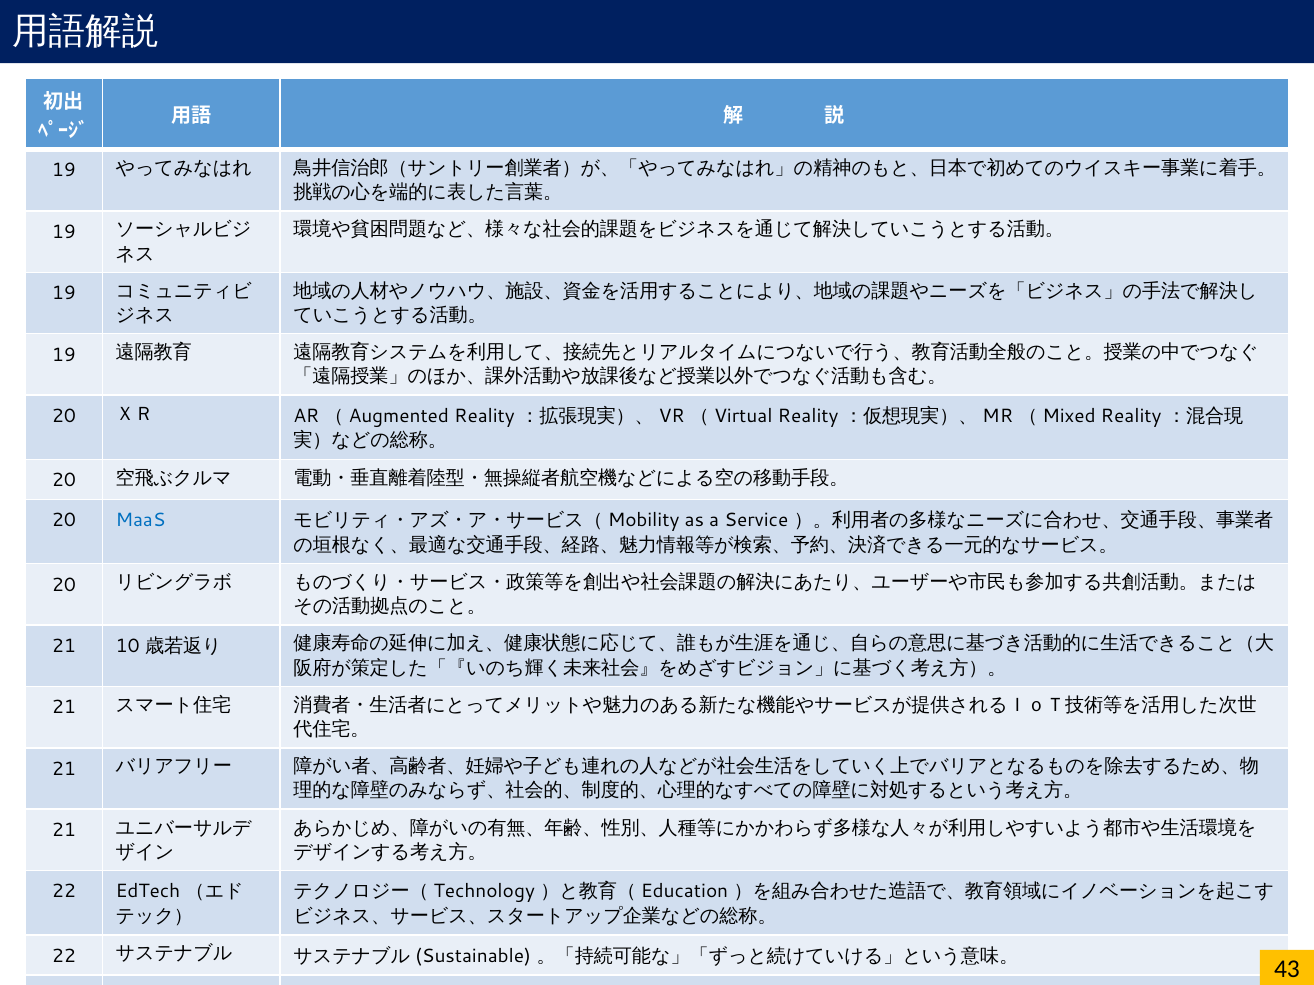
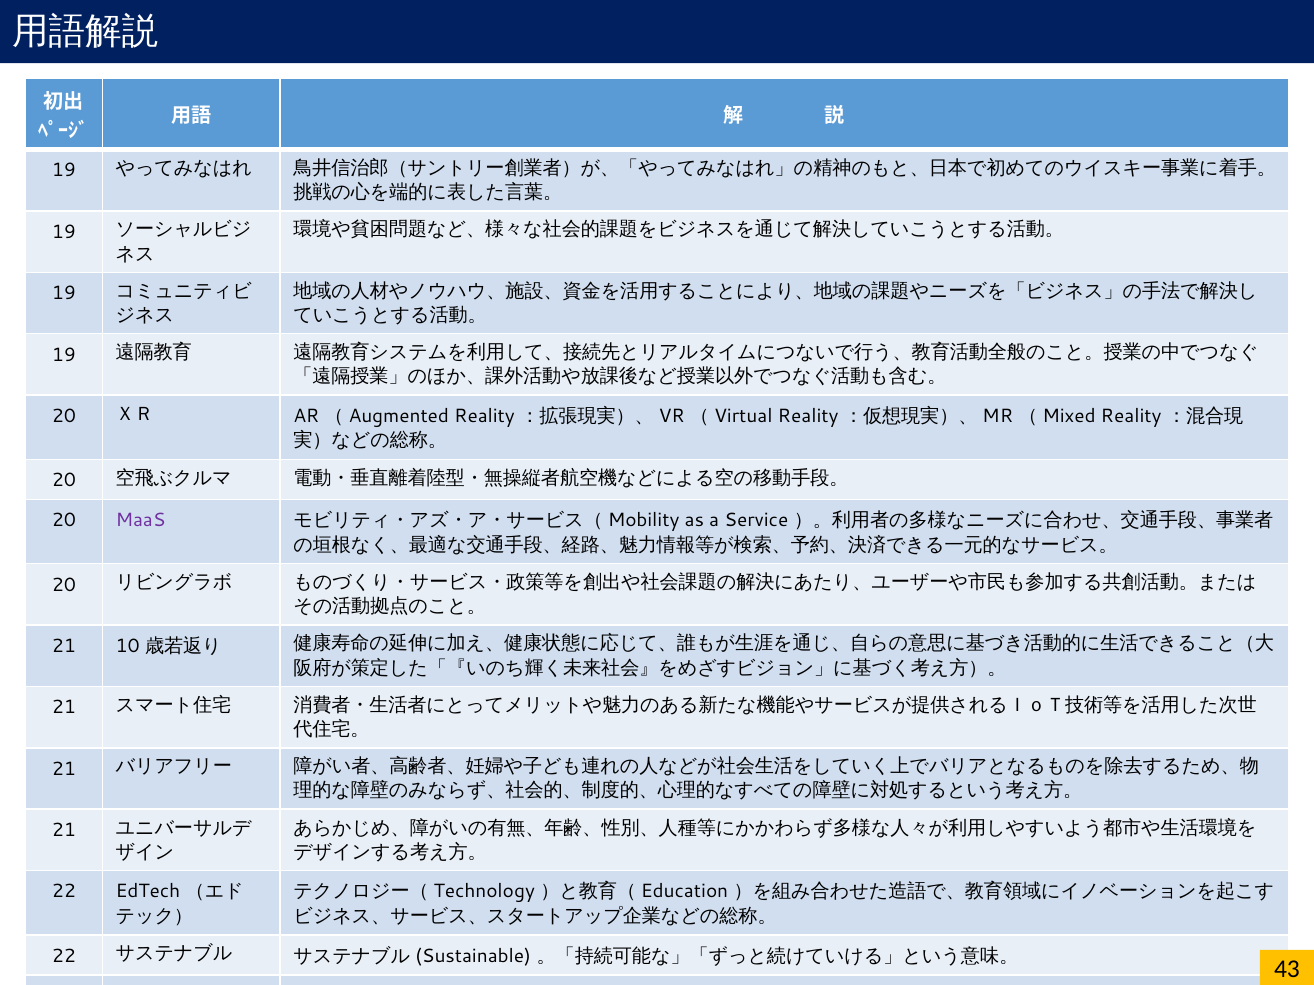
MaaS colour: blue -> purple
